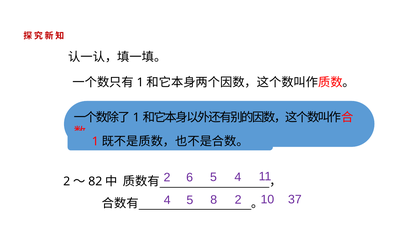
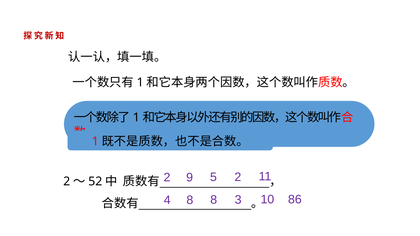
6: 6 -> 9
5 4: 4 -> 2
82: 82 -> 52
4 5: 5 -> 8
8 2: 2 -> 3
37: 37 -> 86
